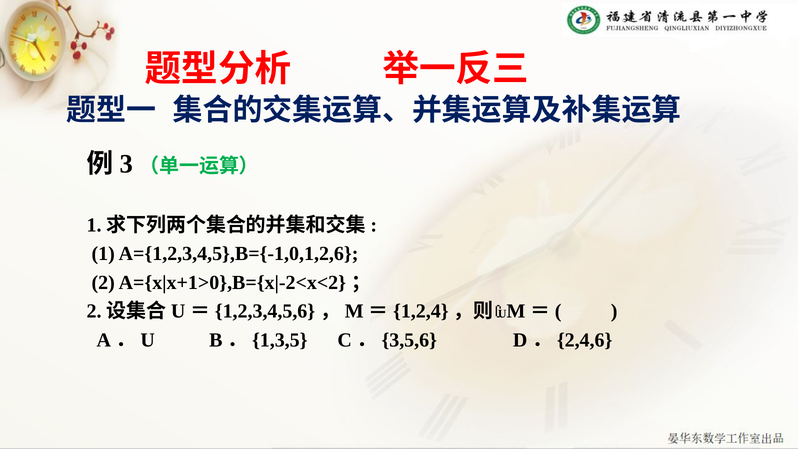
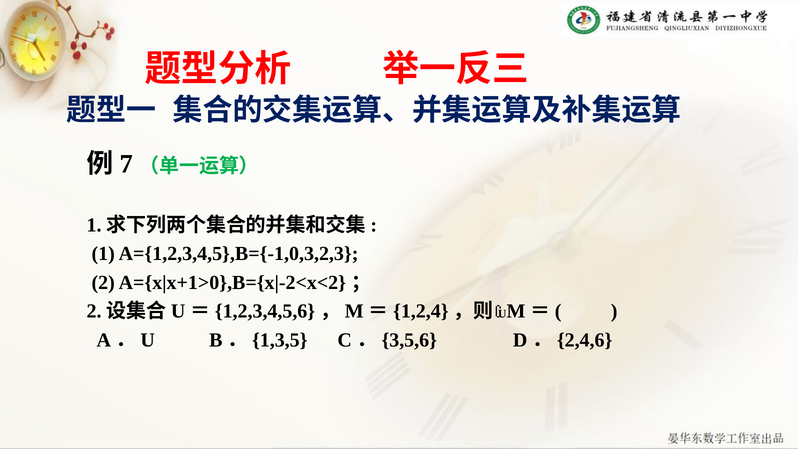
3: 3 -> 7
A={1,2,3,4,5},B={-1,0,1,2,6: A={1,2,3,4,5},B={-1,0,1,2,6 -> A={1,2,3,4,5},B={-1,0,3,2,3
